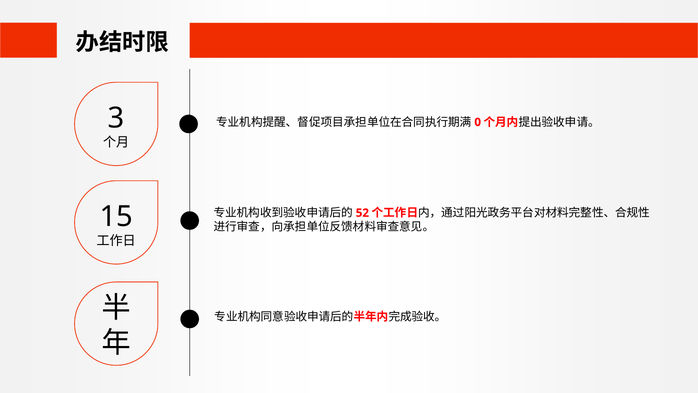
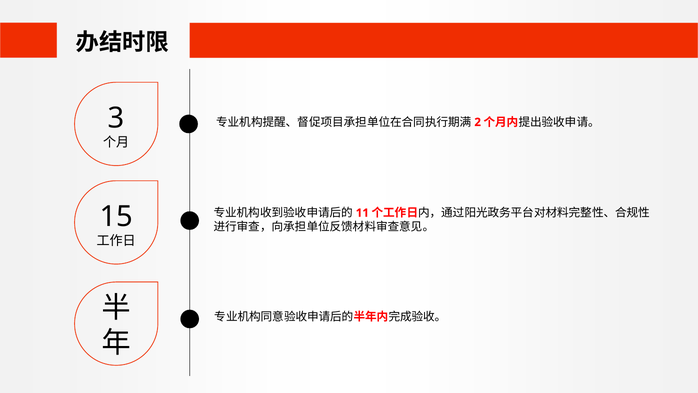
0: 0 -> 2
52: 52 -> 11
